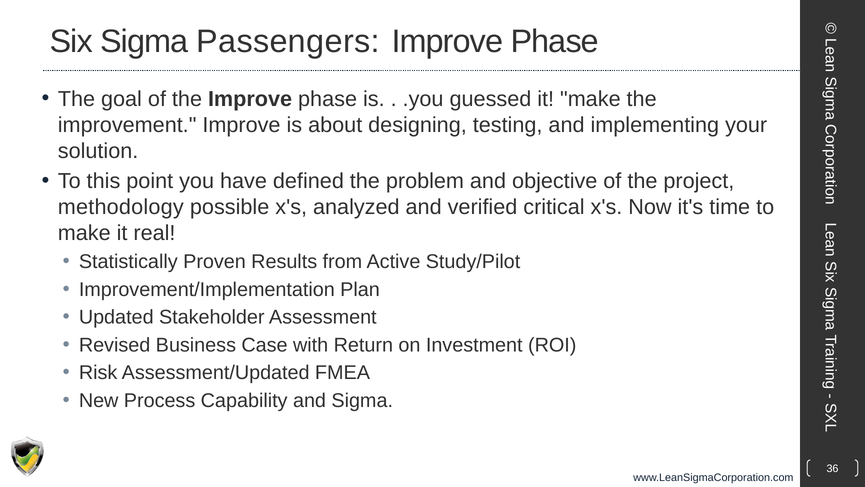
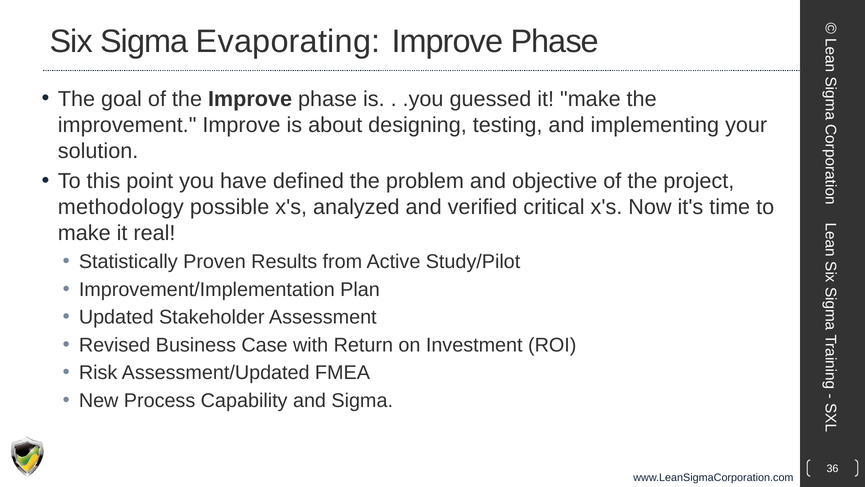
Passengers: Passengers -> Evaporating
